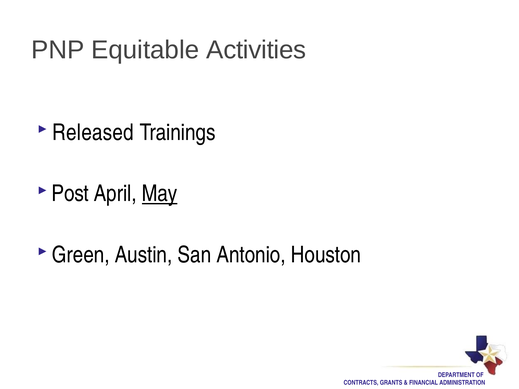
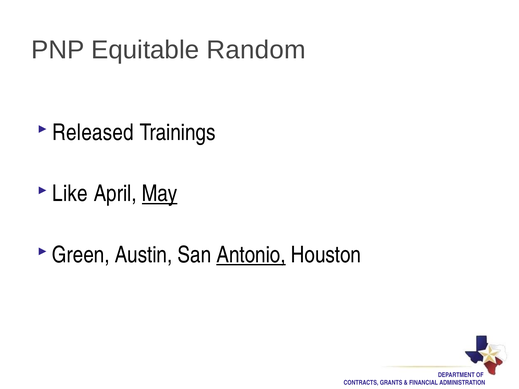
Activities: Activities -> Random
Post: Post -> Like
Antonio underline: none -> present
